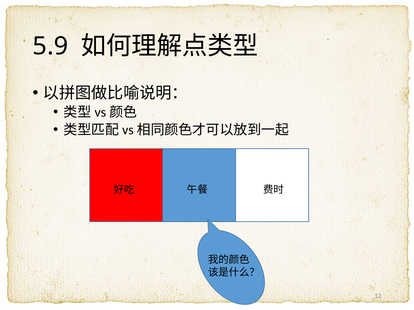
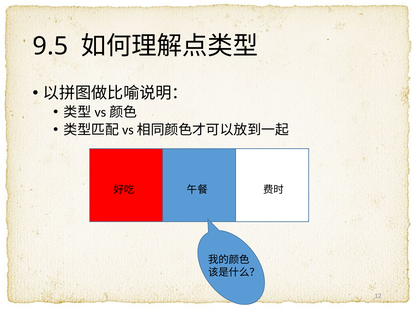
5.9: 5.9 -> 9.5
